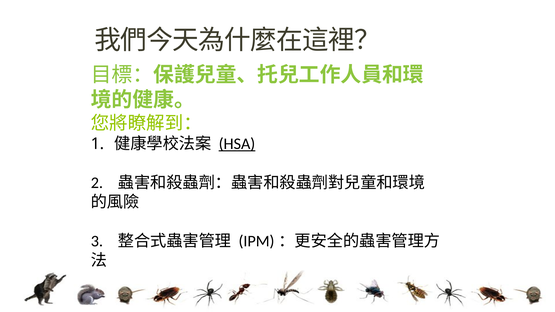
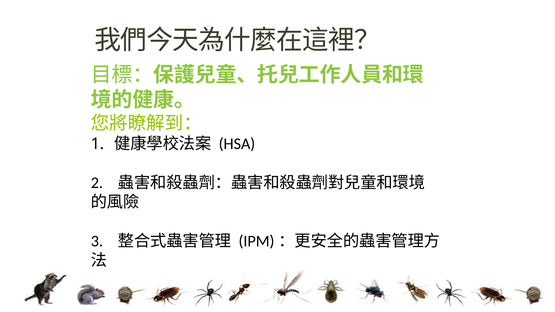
HSA underline: present -> none
